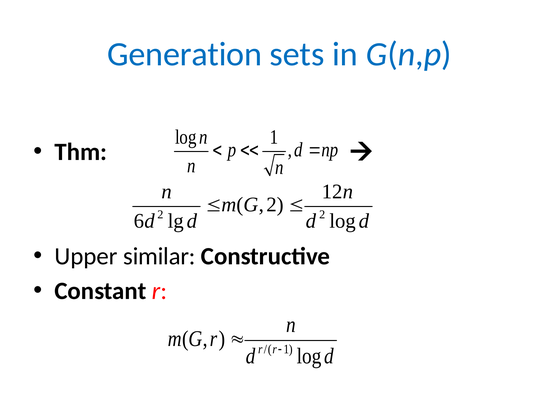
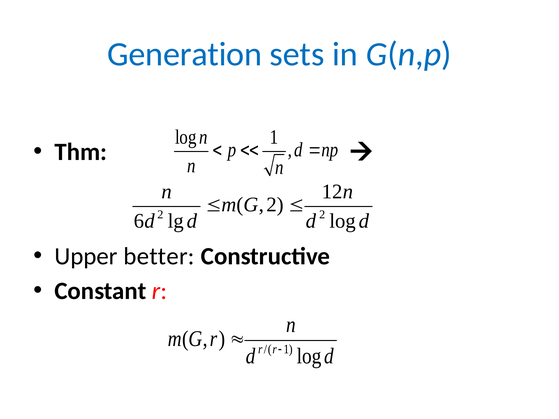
similar: similar -> better
